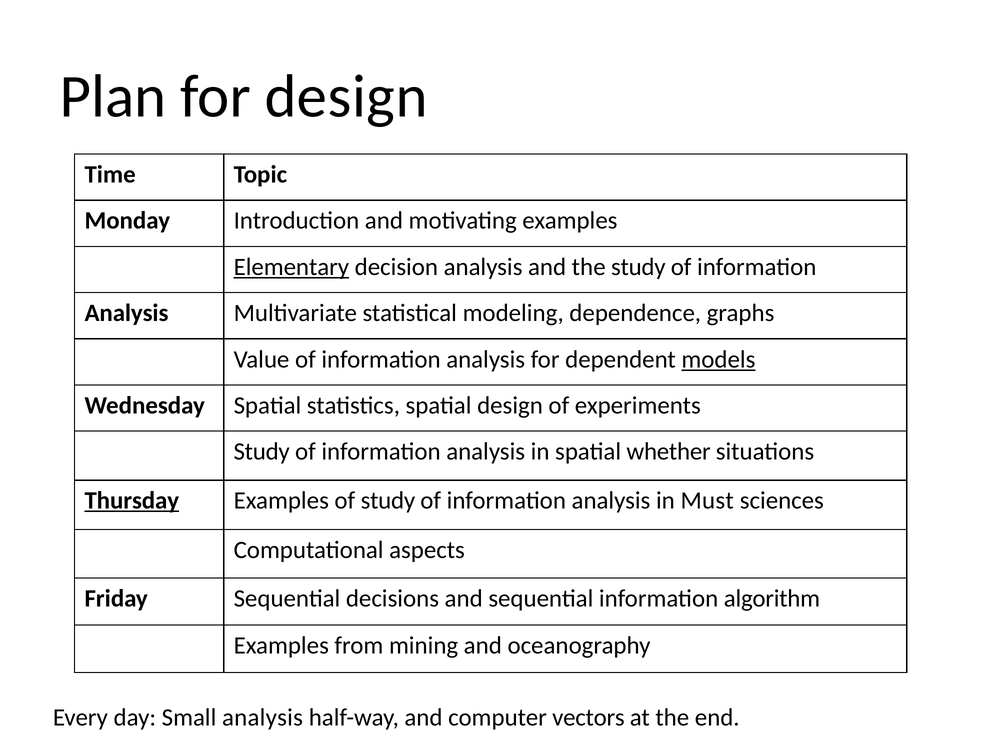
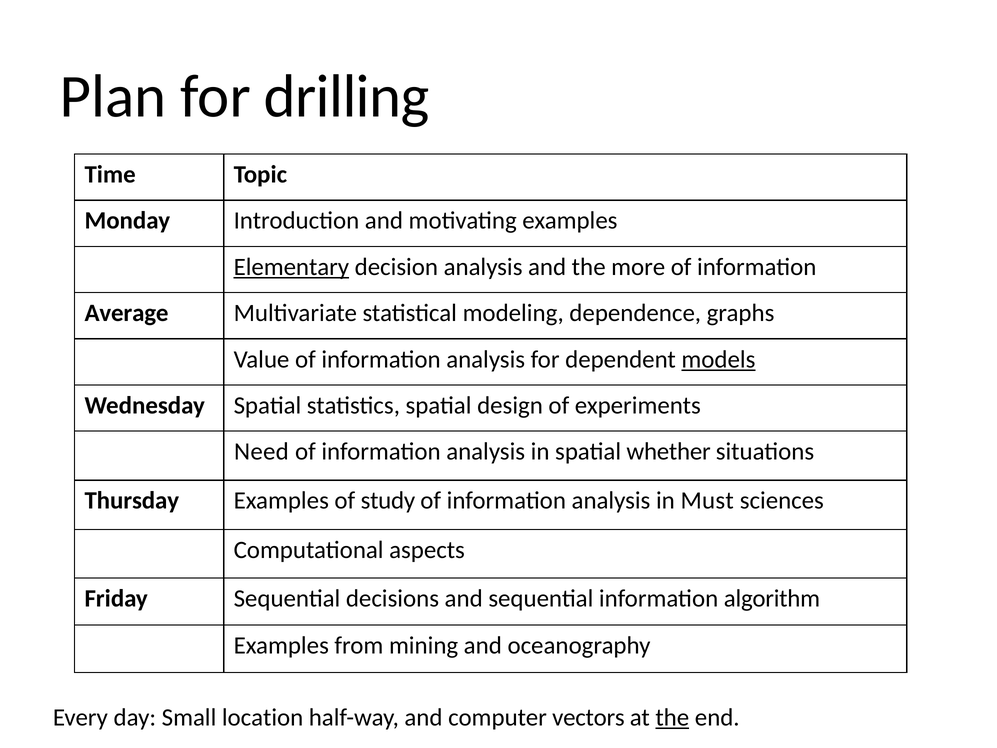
for design: design -> drilling
the study: study -> more
Analysis at (126, 313): Analysis -> Average
Study at (262, 451): Study -> Need
Thursday underline: present -> none
Small analysis: analysis -> location
the at (672, 717) underline: none -> present
